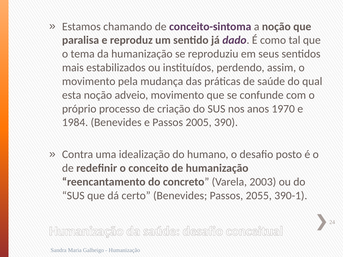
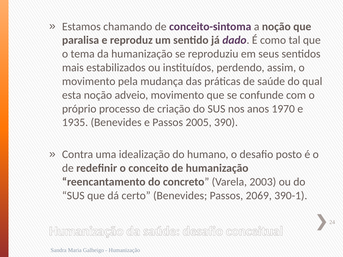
1984: 1984 -> 1935
2055: 2055 -> 2069
